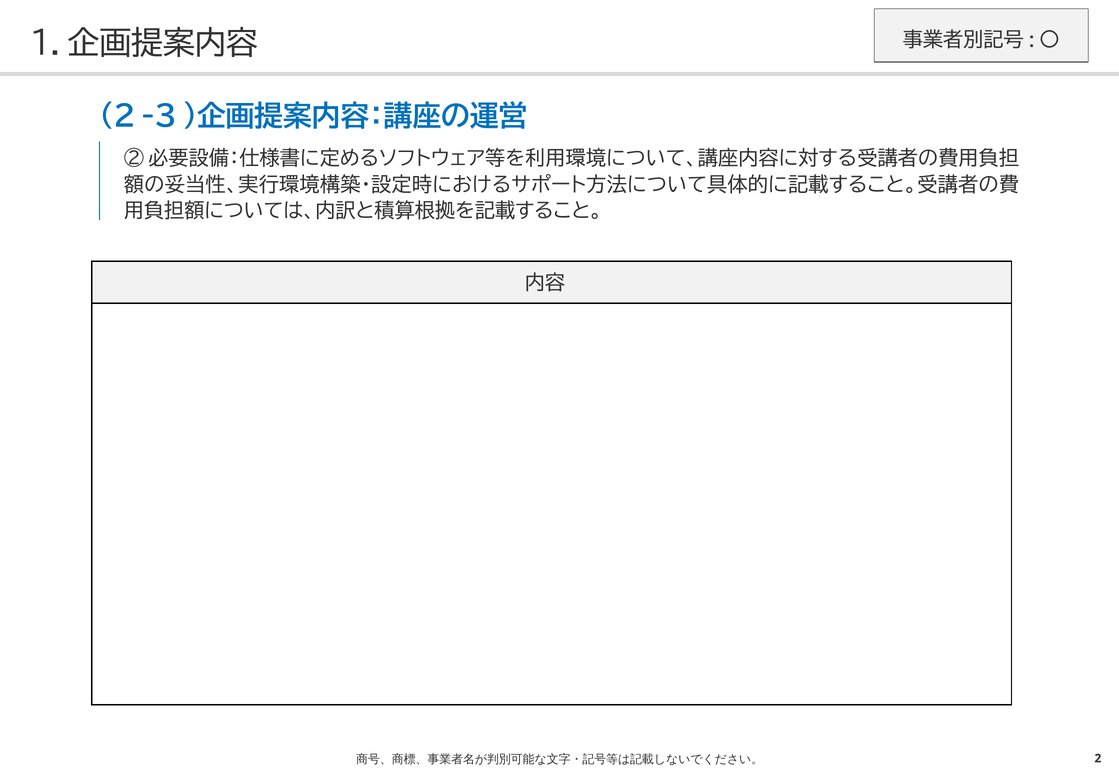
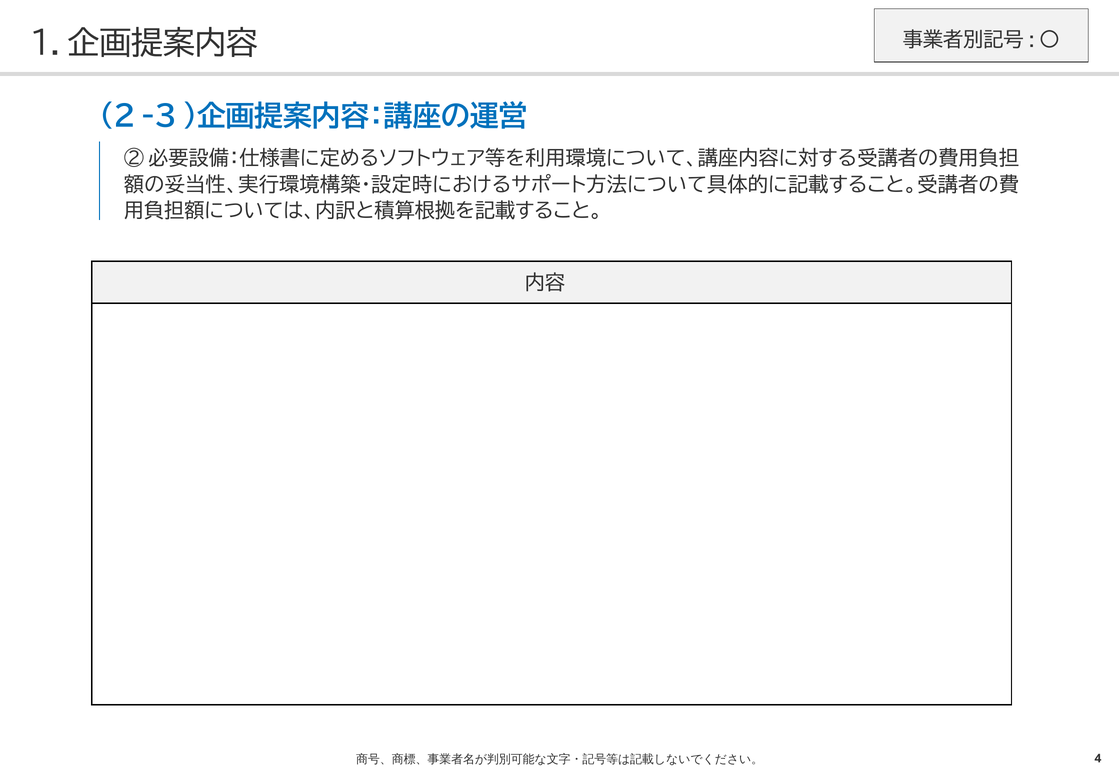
2: 2 -> 4
